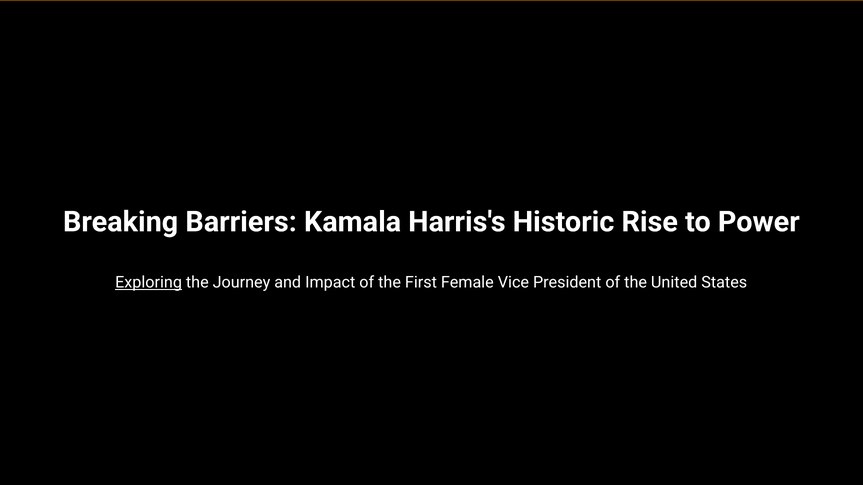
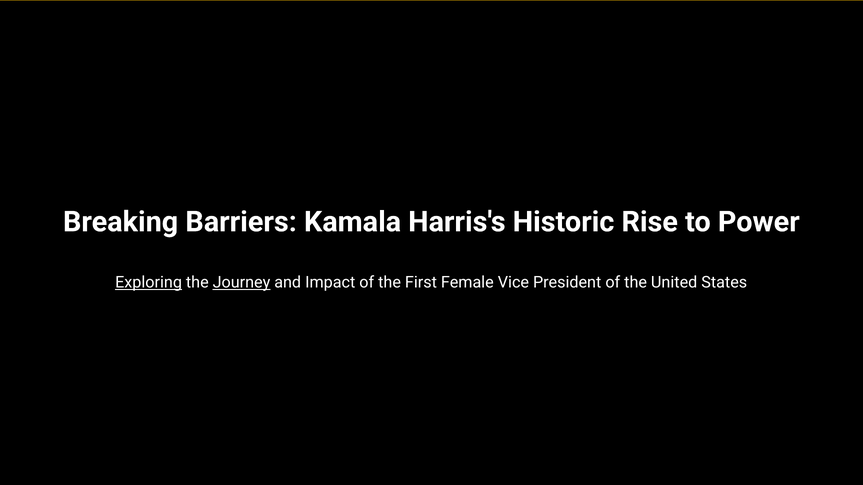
Journey underline: none -> present
